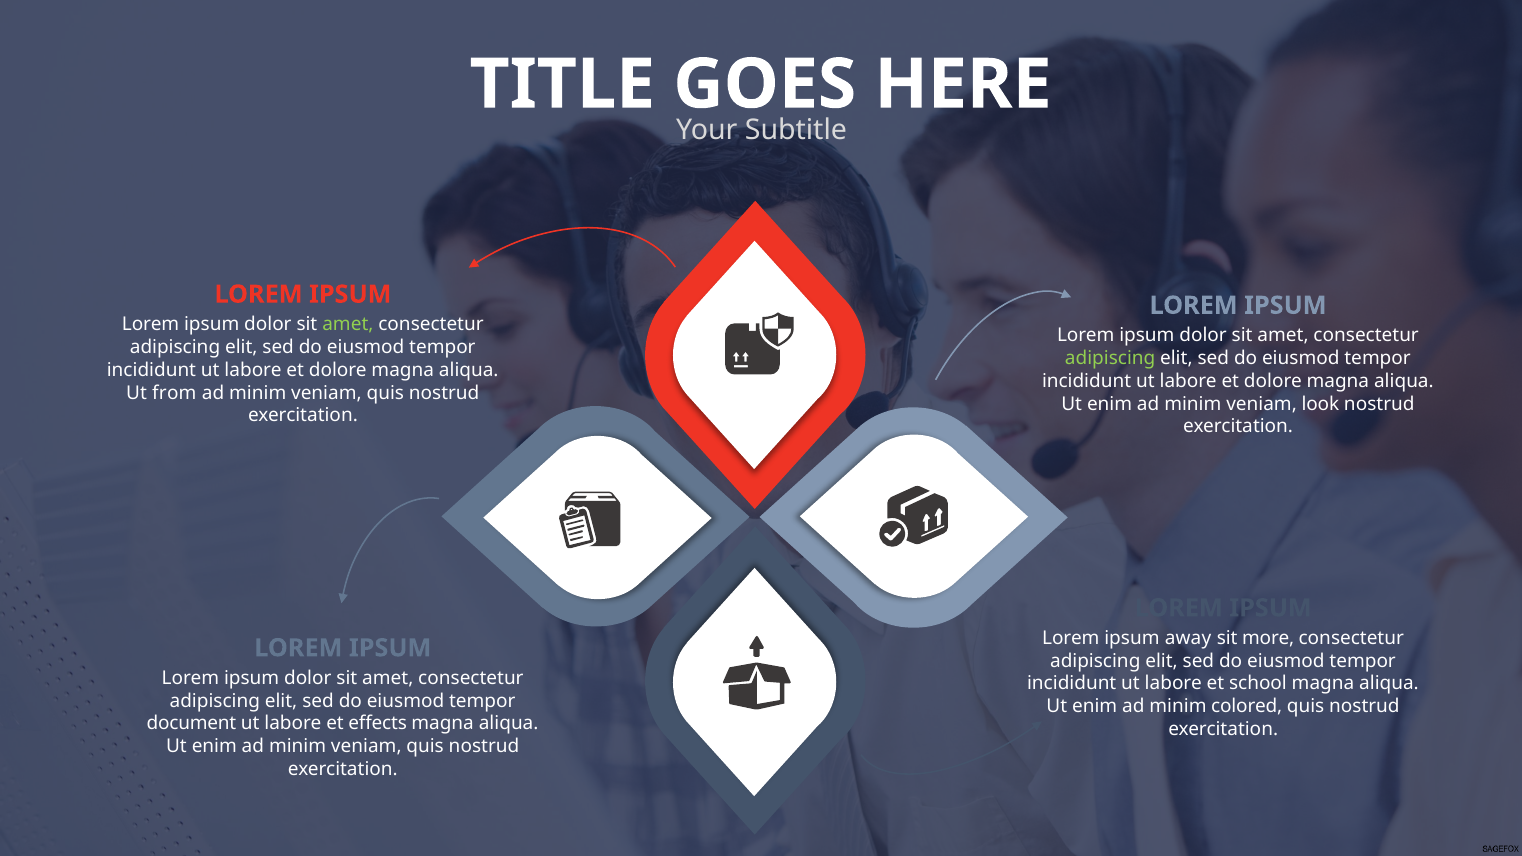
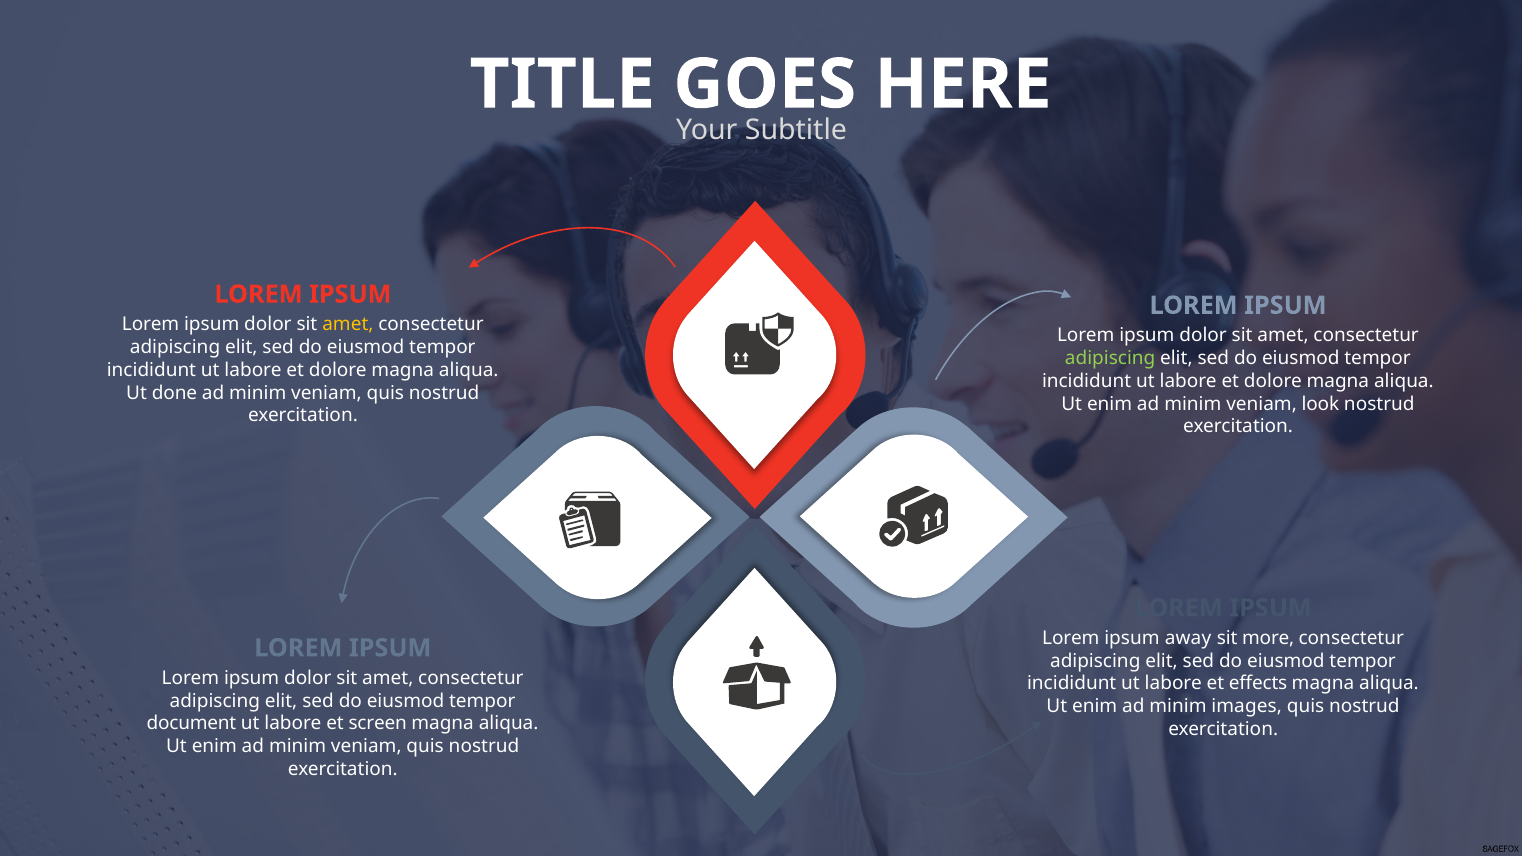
amet at (348, 324) colour: light green -> yellow
from: from -> done
school: school -> effects
colored: colored -> images
effects: effects -> screen
